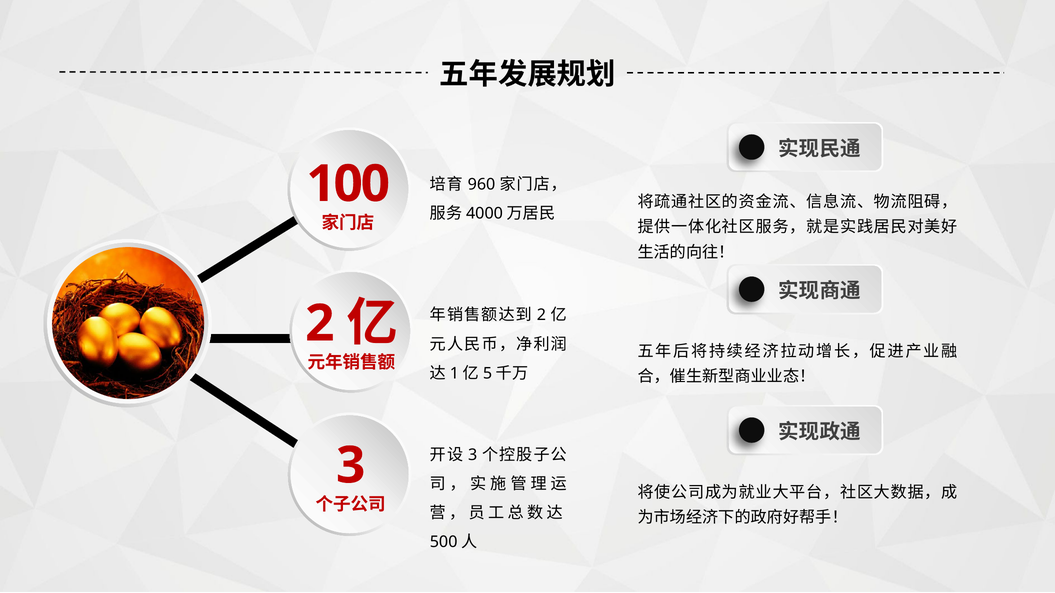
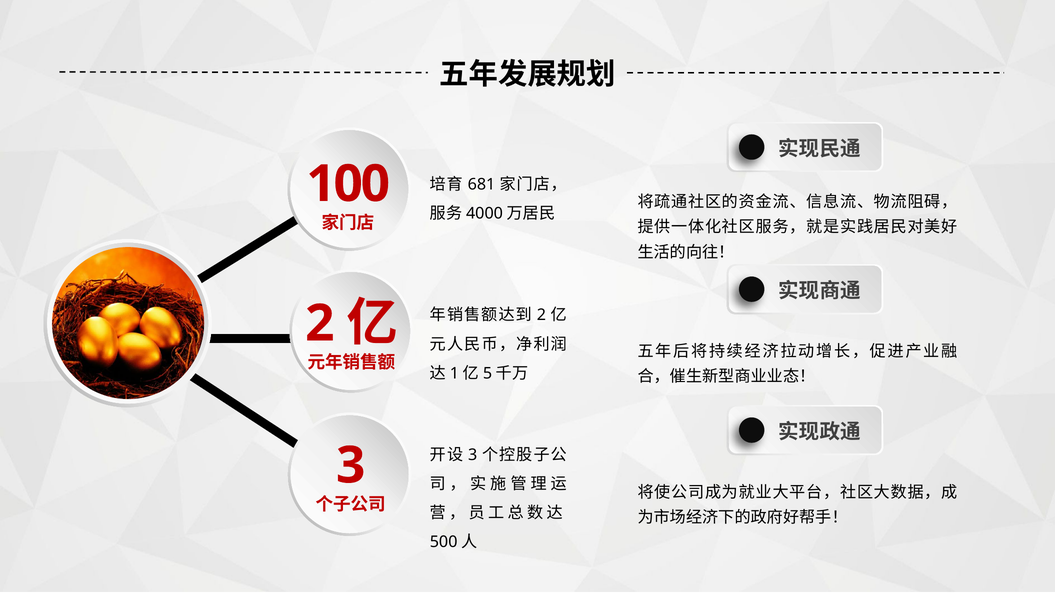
960: 960 -> 681
